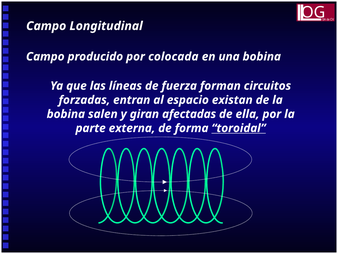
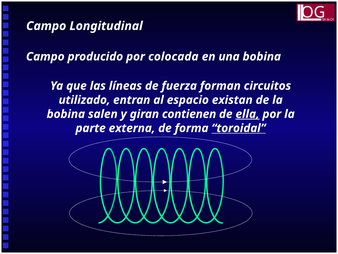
forzadas: forzadas -> utilizado
afectadas: afectadas -> contienen
ella underline: none -> present
